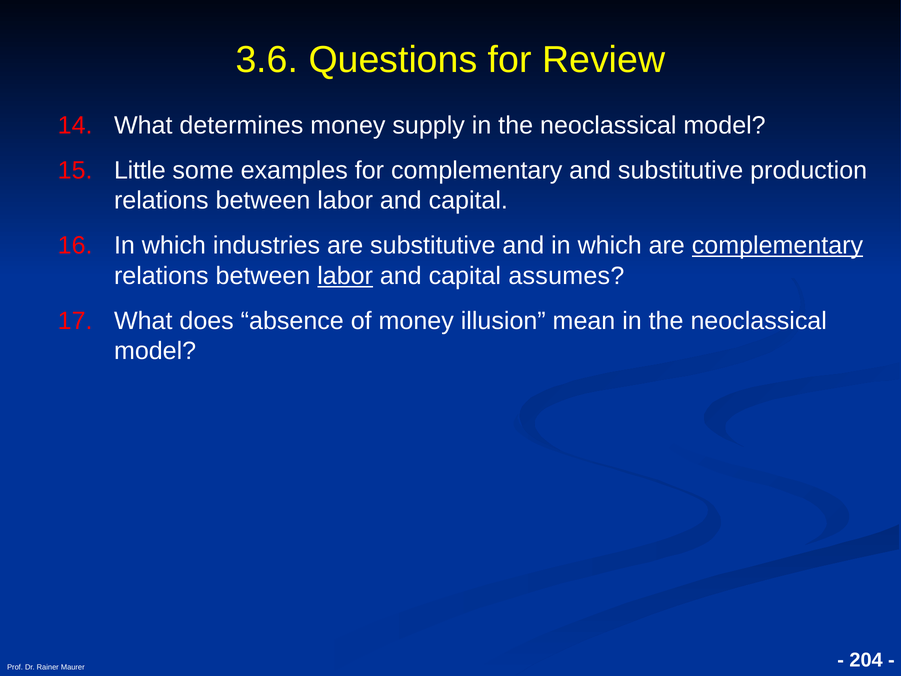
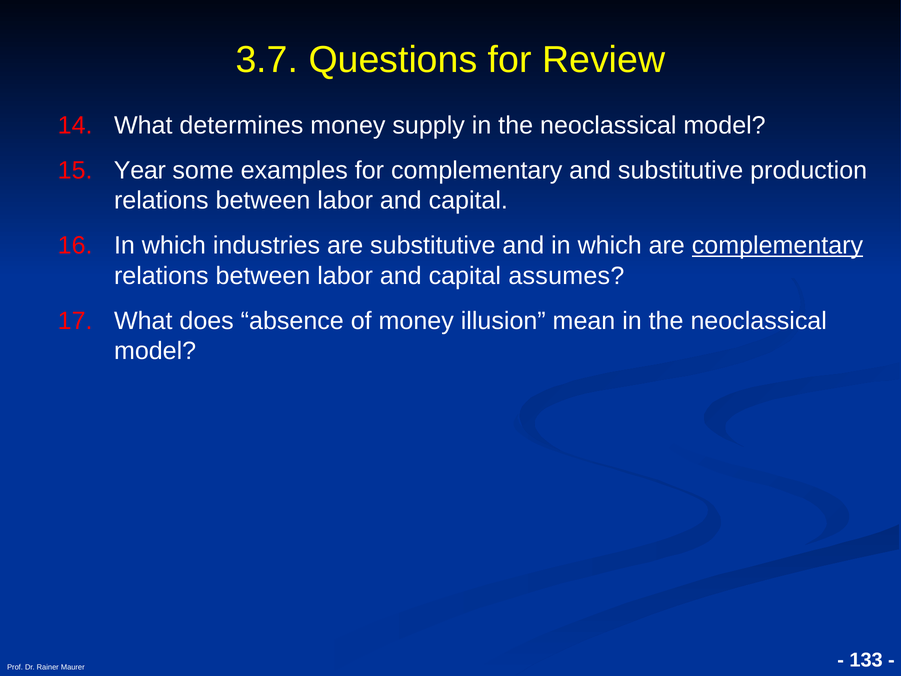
3.6: 3.6 -> 3.7
Little: Little -> Year
labor at (345, 276) underline: present -> none
204: 204 -> 133
